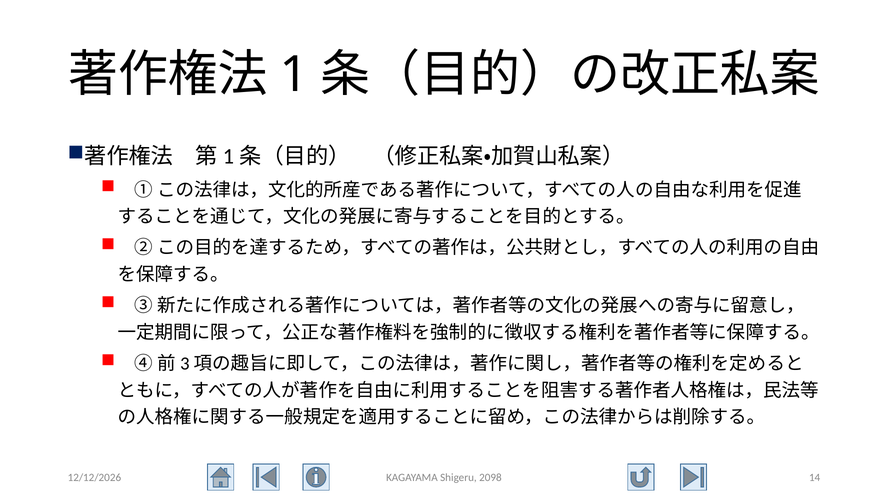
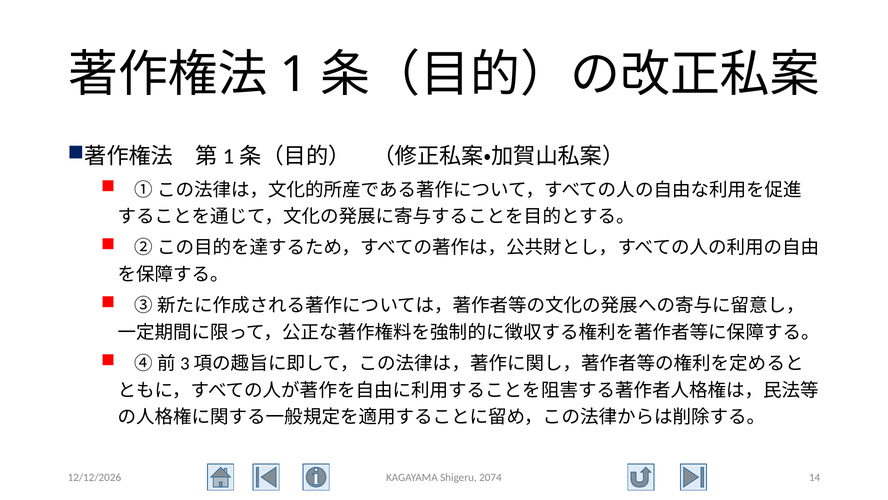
2098: 2098 -> 2074
